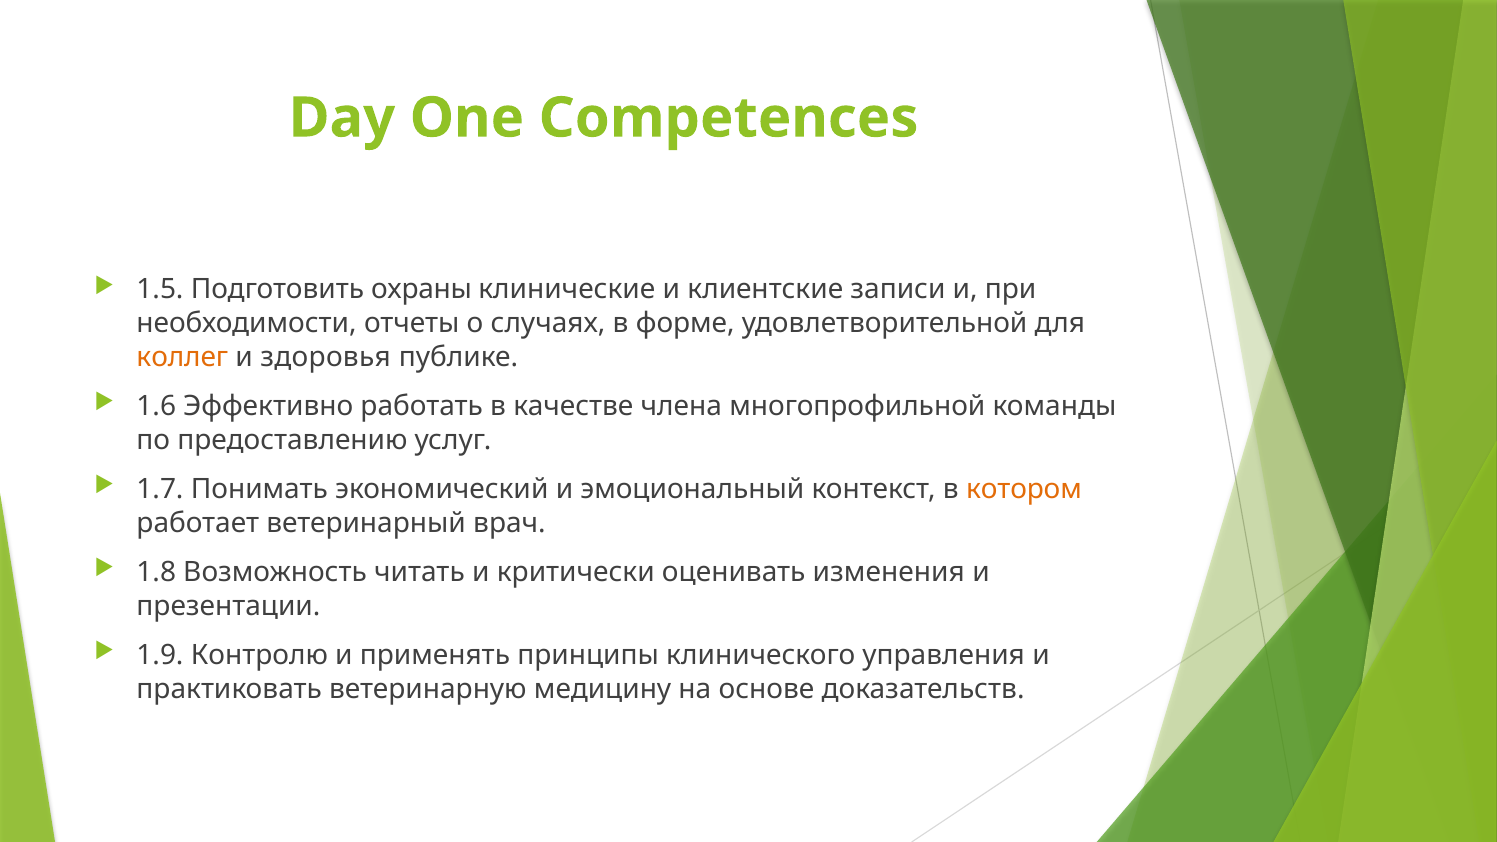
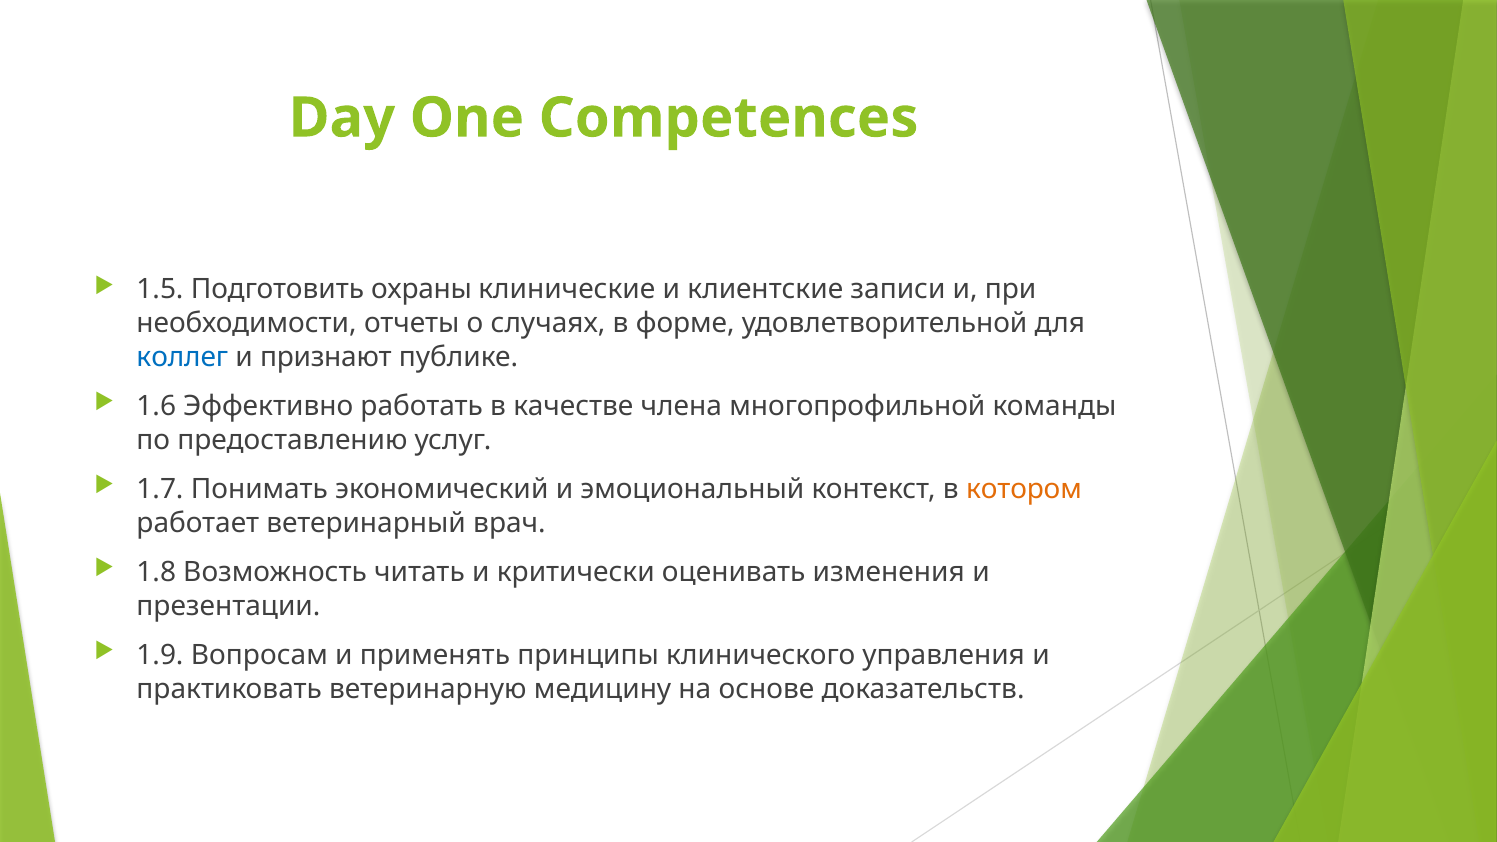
коллег colour: orange -> blue
здоровья: здоровья -> признают
Контролю: Контролю -> Вопросам
